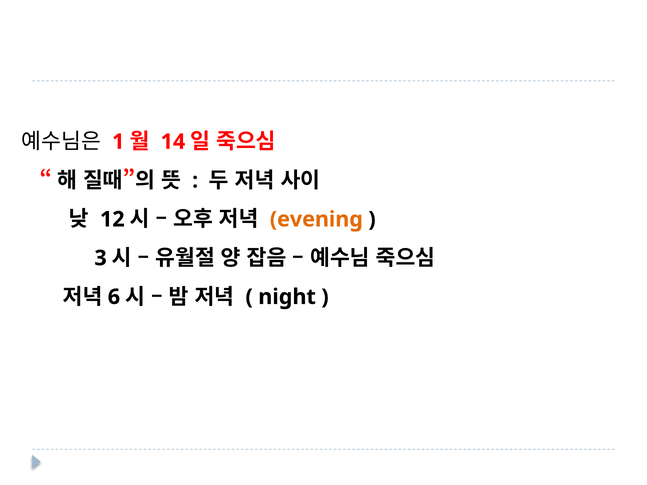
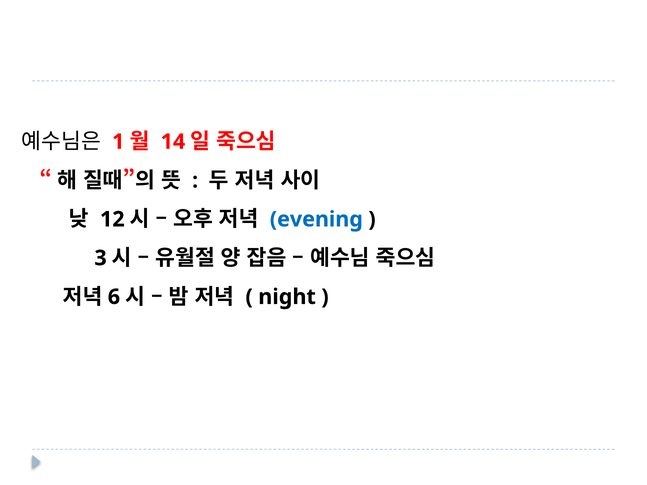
evening colour: orange -> blue
